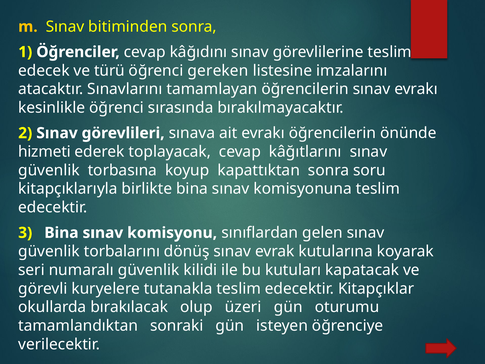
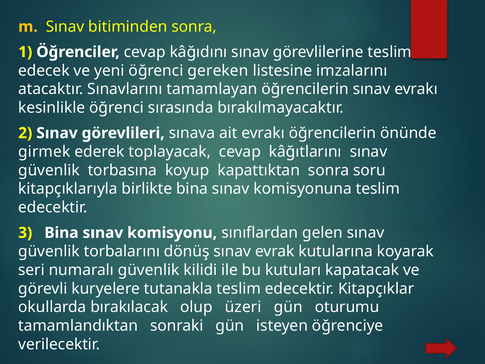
türü: türü -> yeni
hizmeti: hizmeti -> girmek
